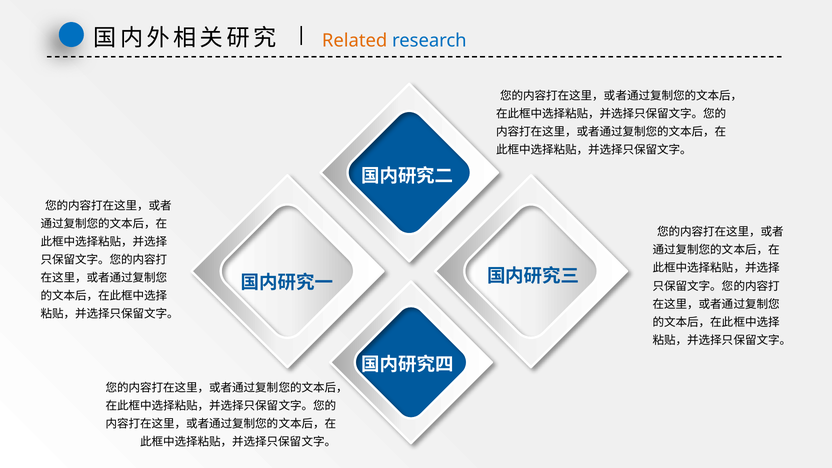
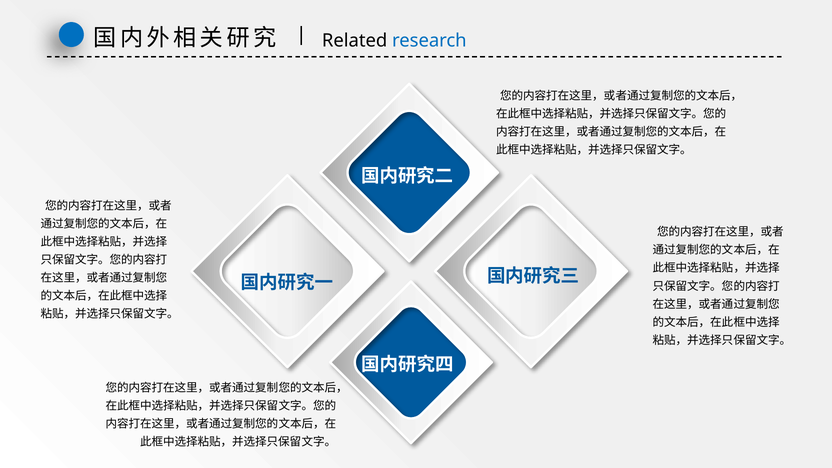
Related colour: orange -> black
